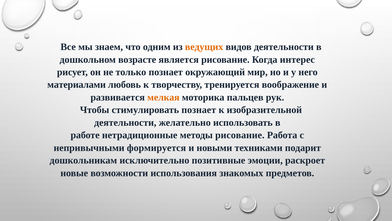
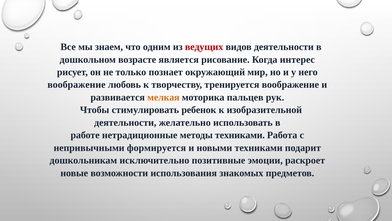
ведущих colour: orange -> red
материалами at (77, 85): материалами -> воображение
стимулировать познает: познает -> ребенок
методы рисование: рисование -> техниками
